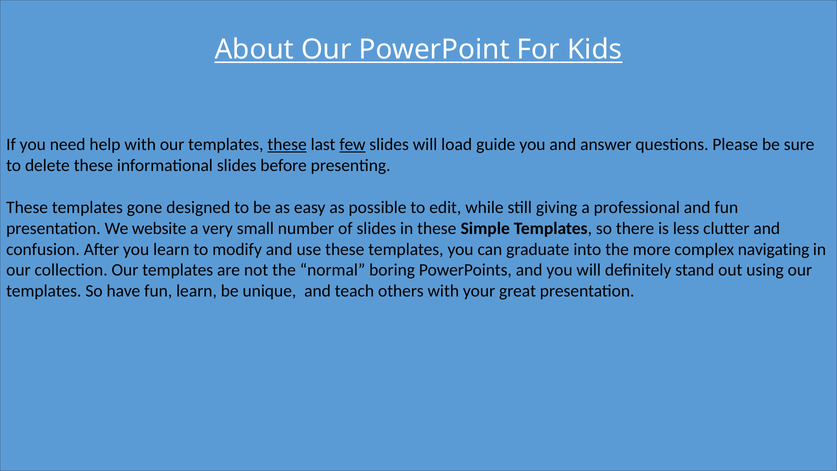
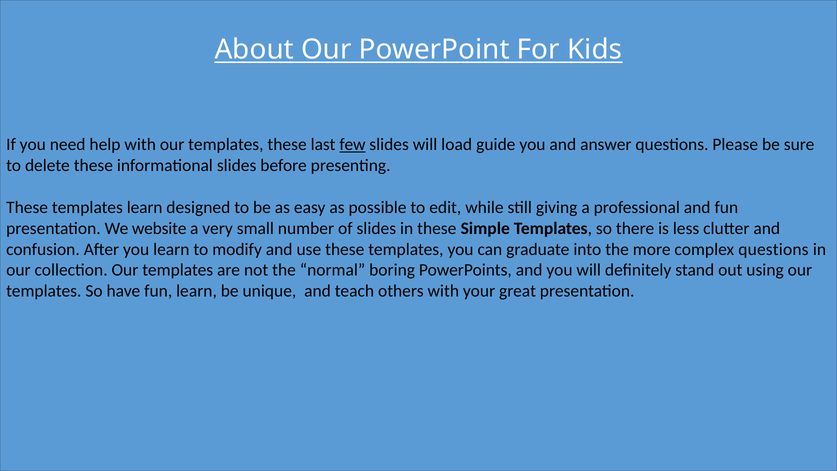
these at (287, 145) underline: present -> none
templates gone: gone -> learn
complex navigating: navigating -> questions
